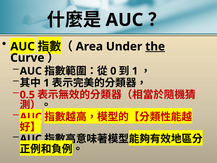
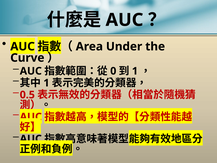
the underline: present -> none
